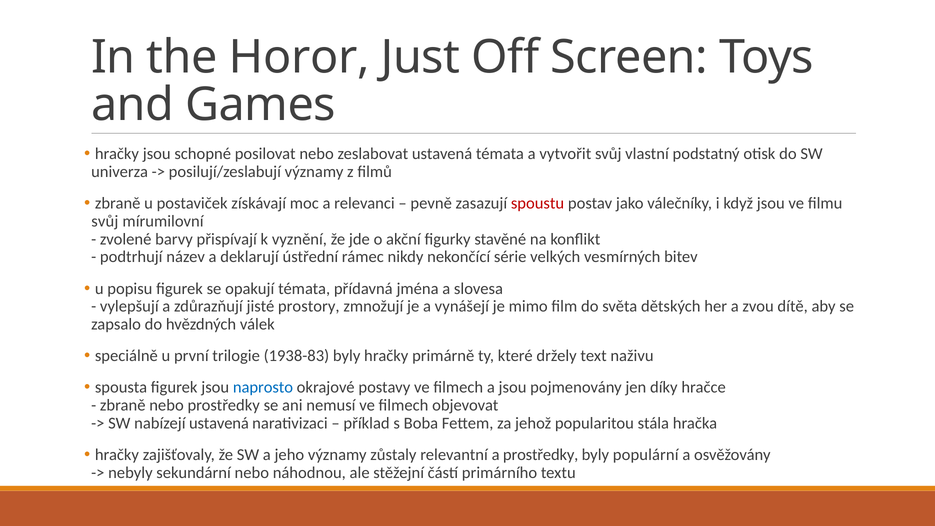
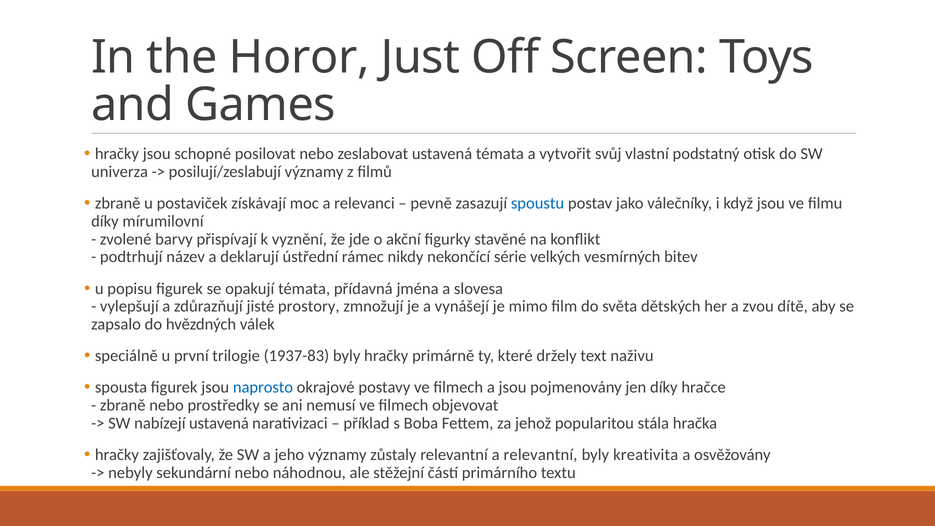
spoustu colour: red -> blue
svůj at (105, 221): svůj -> díky
1938-83: 1938-83 -> 1937-83
a prostředky: prostředky -> relevantní
populární: populární -> kreativita
